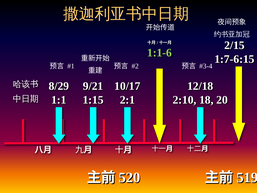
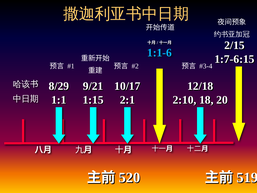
1:1-6 colour: light green -> light blue
